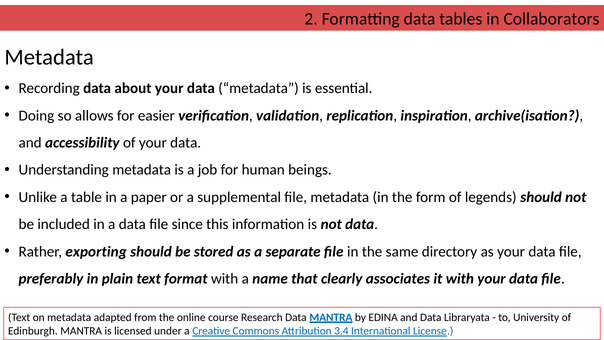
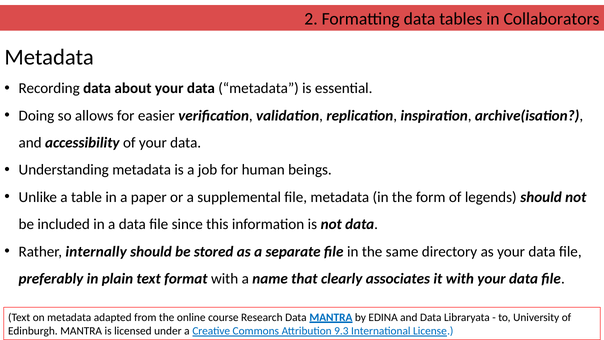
exporting: exporting -> internally
3.4: 3.4 -> 9.3
